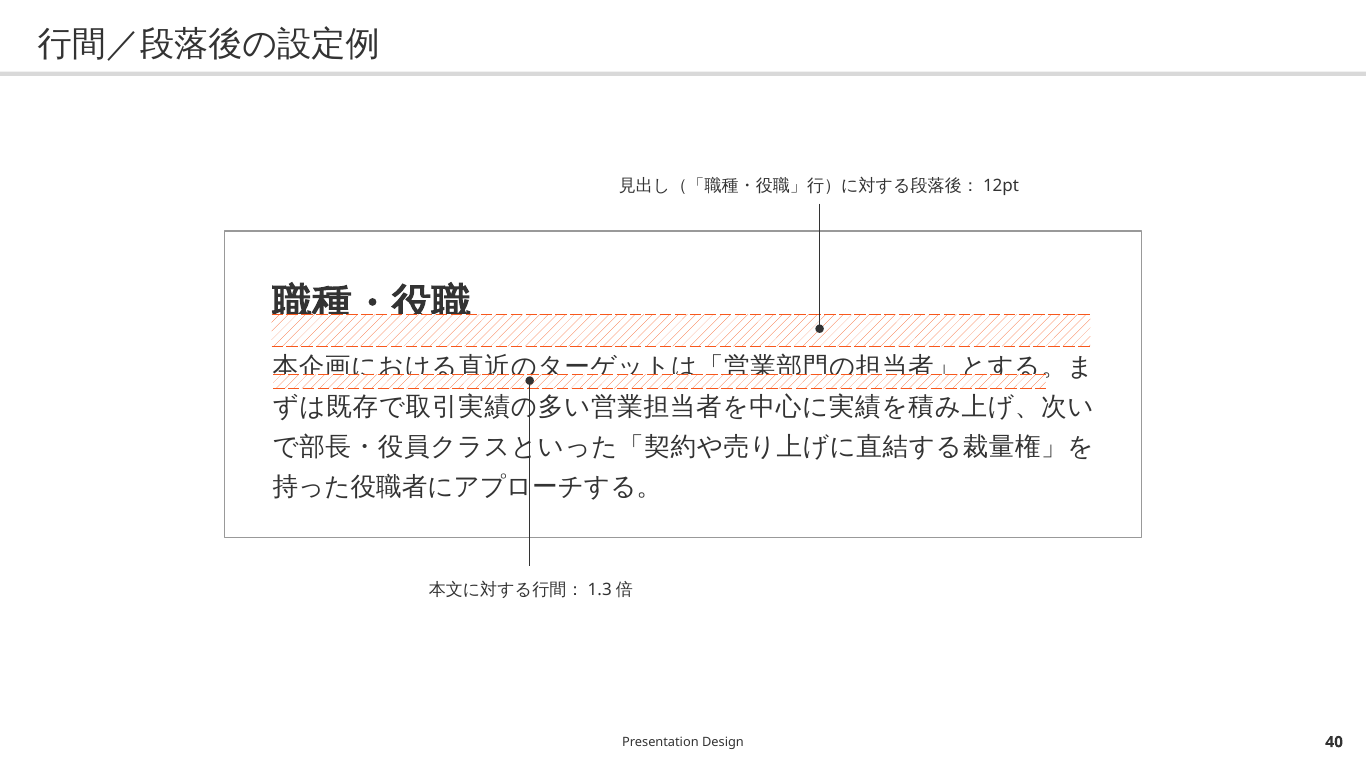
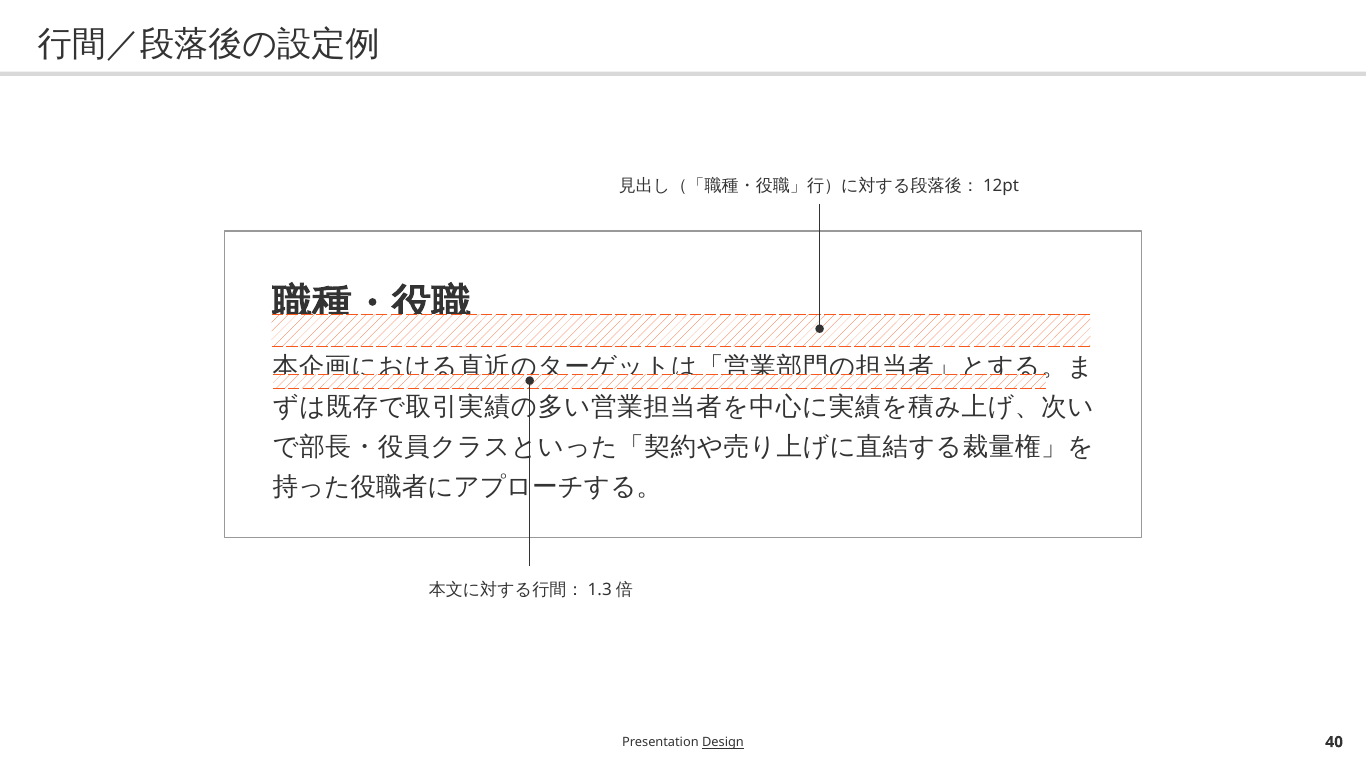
Design underline: none -> present
